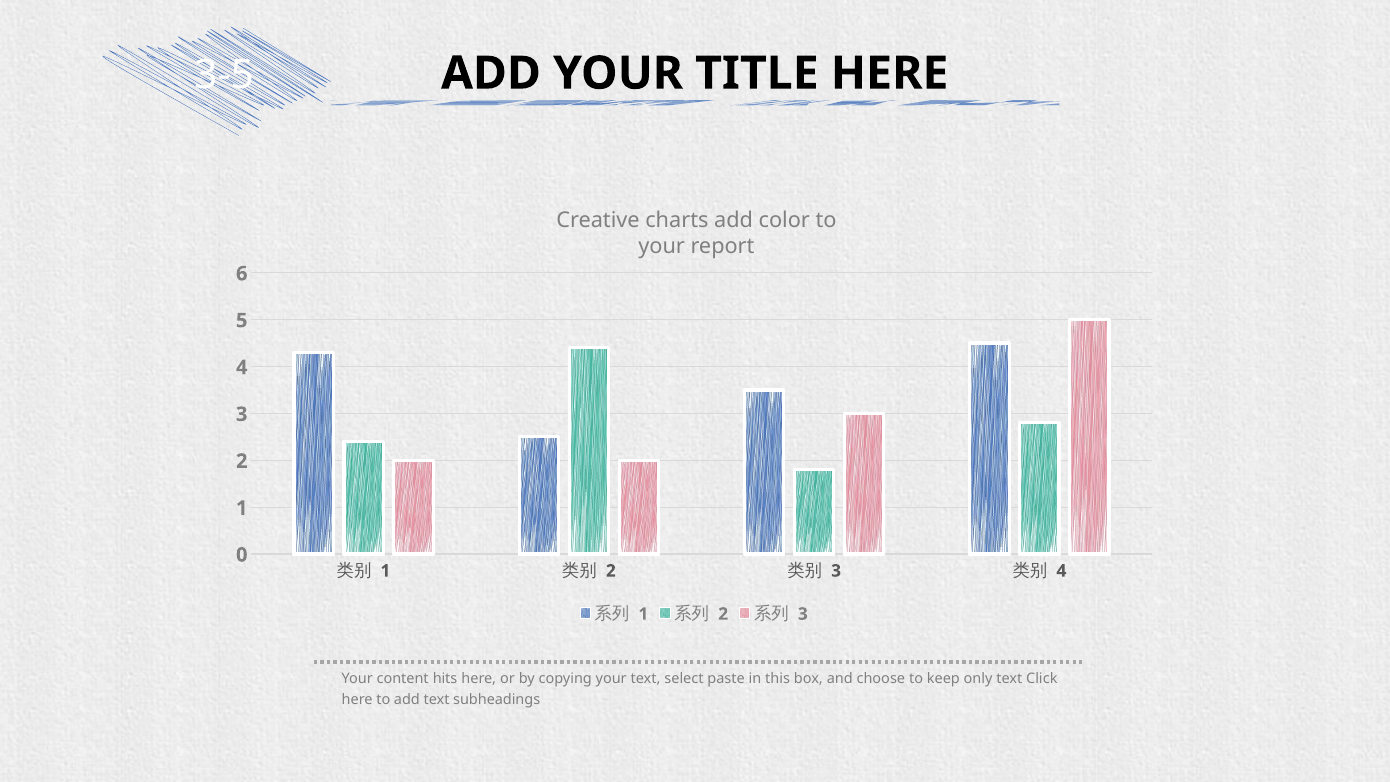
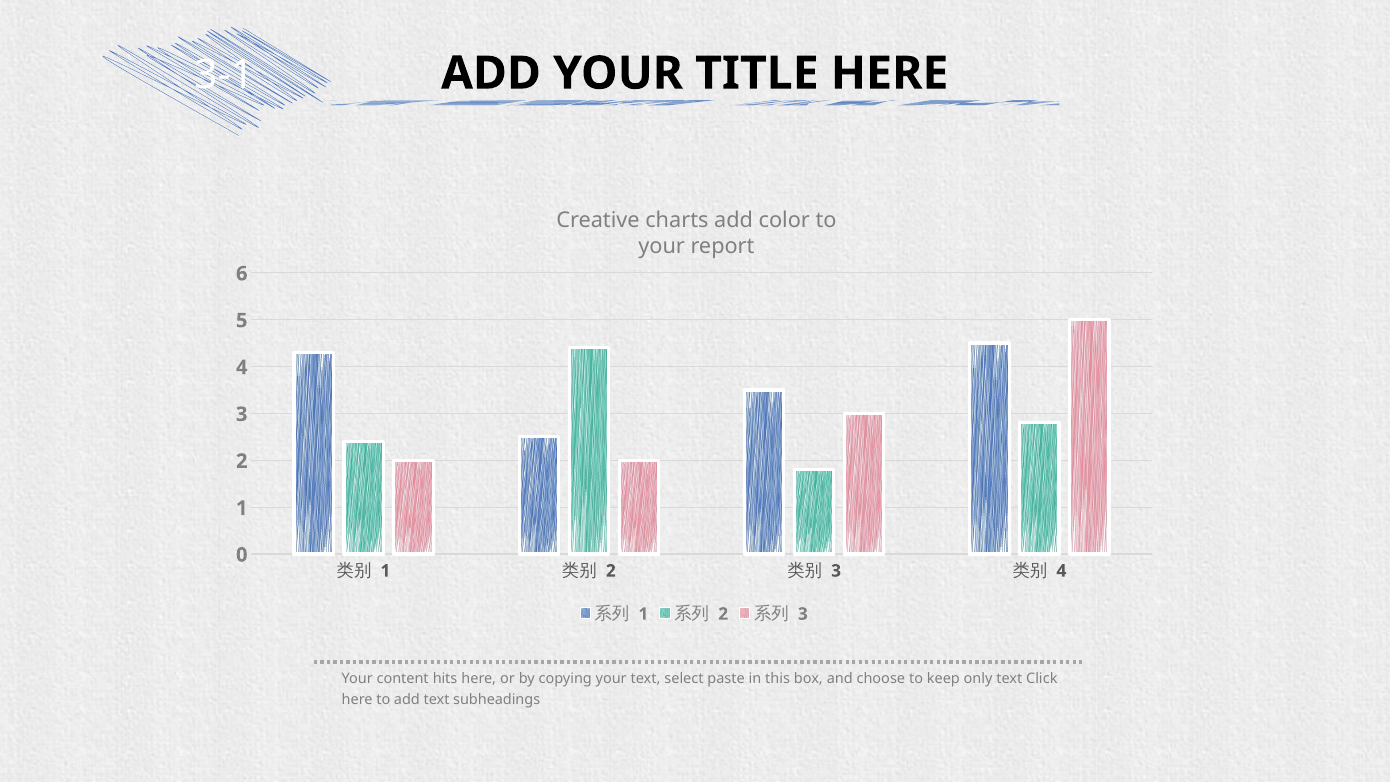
3-5: 3-5 -> 3-1
